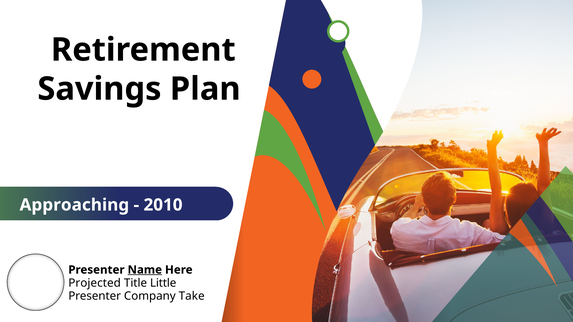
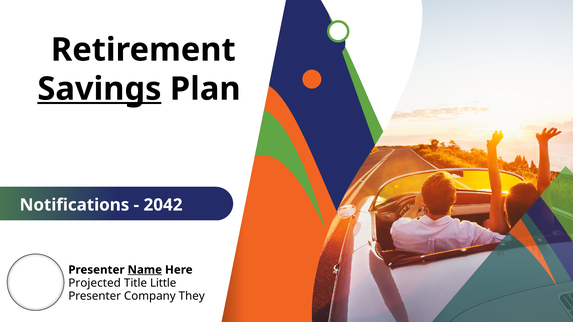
Savings underline: none -> present
Approaching: Approaching -> Notifications
2010: 2010 -> 2042
Take: Take -> They
